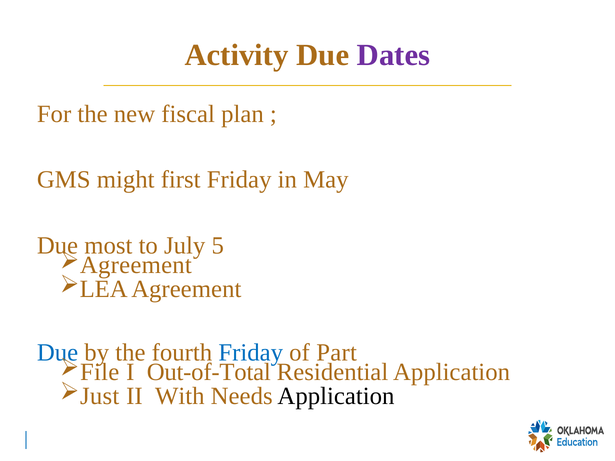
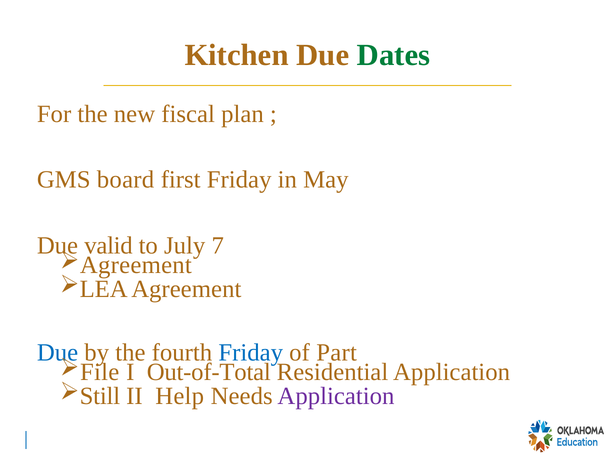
Activity: Activity -> Kitchen
Dates colour: purple -> green
might: might -> board
most: most -> valid
5: 5 -> 7
Just: Just -> Still
With: With -> Help
Application at (336, 396) colour: black -> purple
